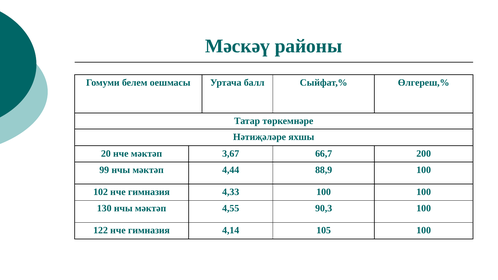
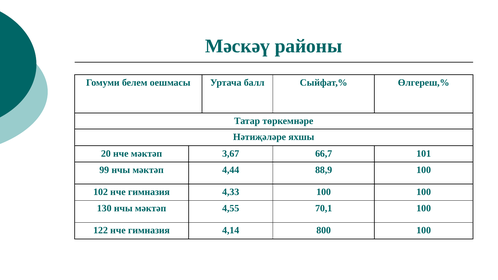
200: 200 -> 101
90,3: 90,3 -> 70,1
105: 105 -> 800
